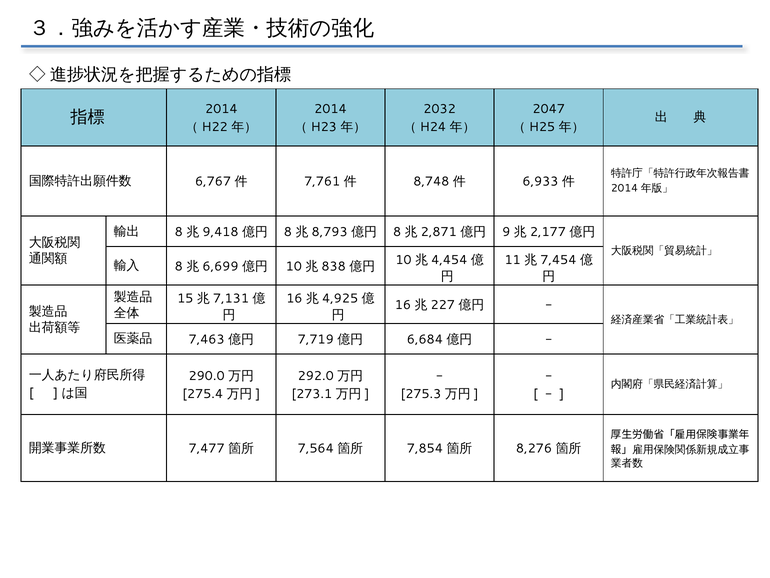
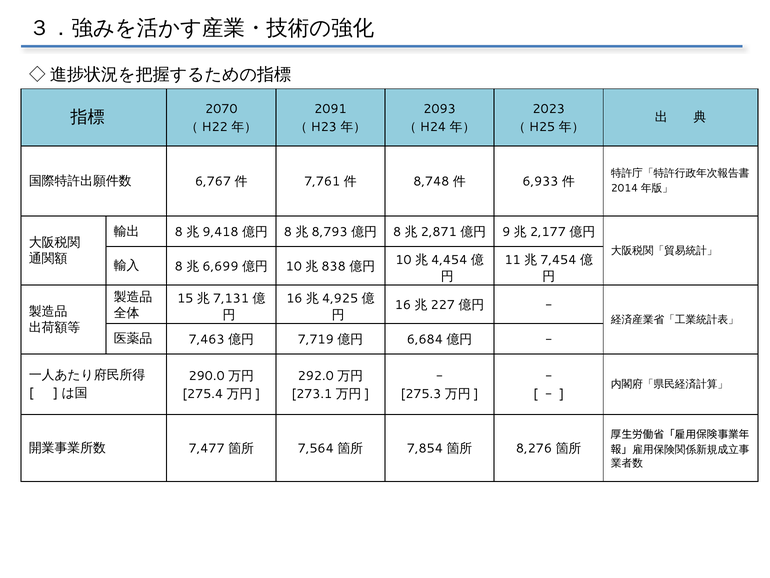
2014 at (221, 109): 2014 -> 2070
2014 at (330, 109): 2014 -> 2091
2032: 2032 -> 2093
2047: 2047 -> 2023
